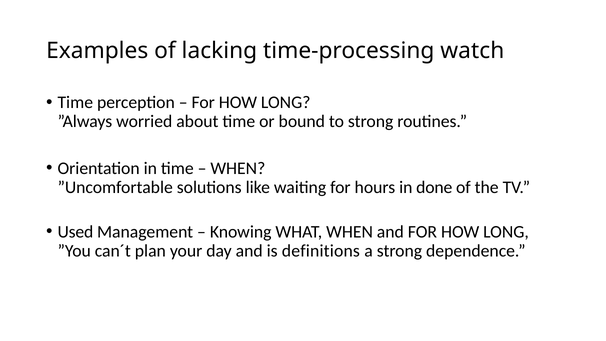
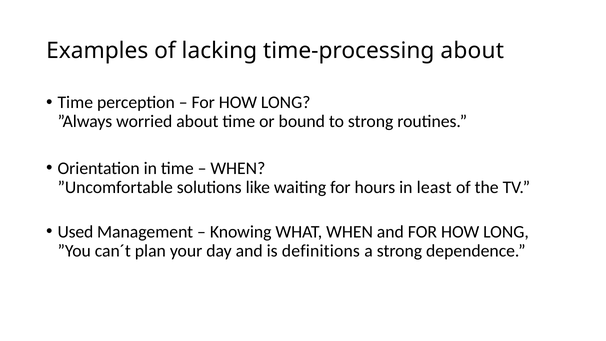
time-processing watch: watch -> about
done: done -> least
